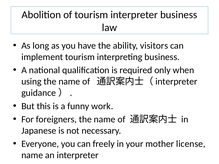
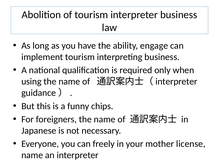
visitors: visitors -> engage
work: work -> chips
